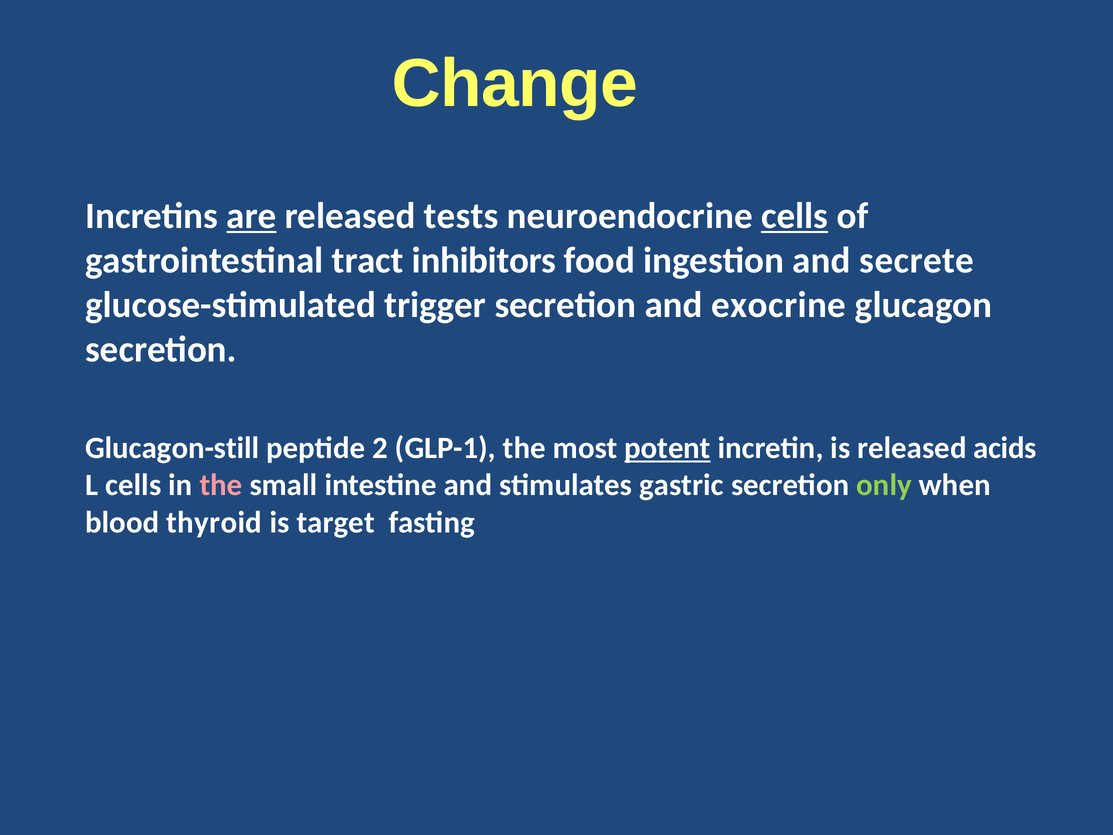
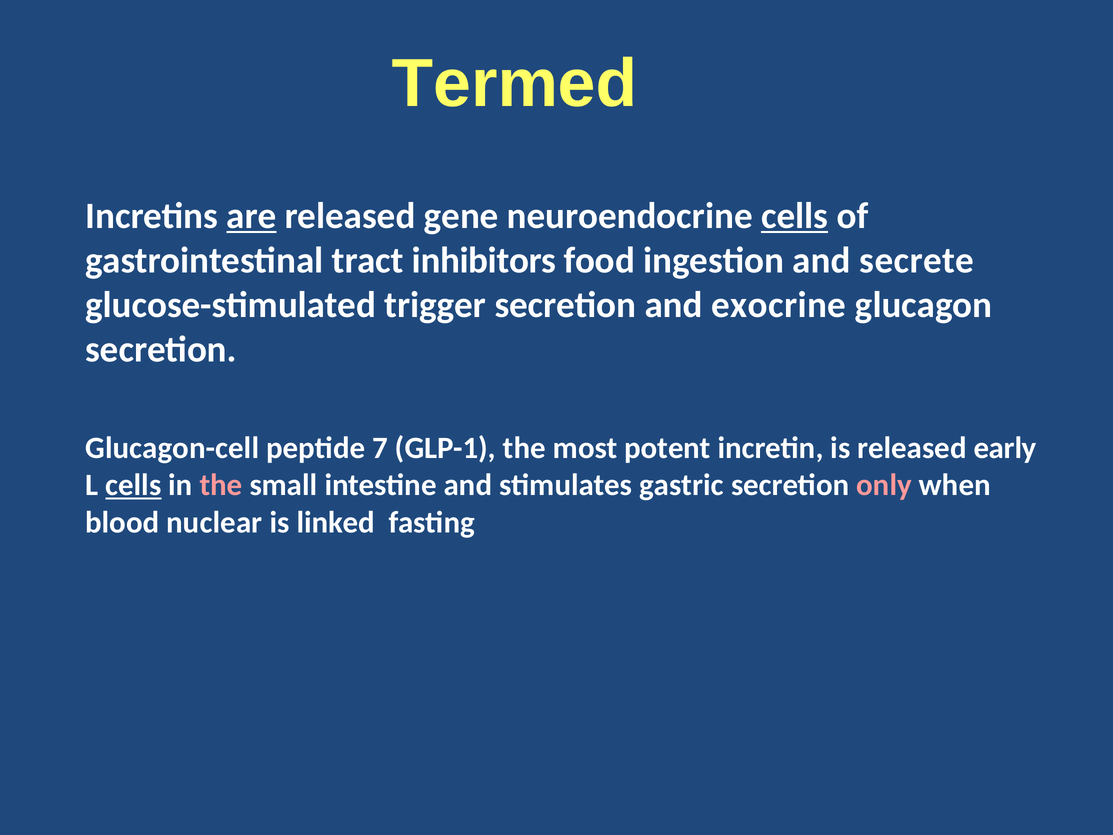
Change: Change -> Termed
tests: tests -> gene
Glucagon-still: Glucagon-still -> Glucagon-cell
2: 2 -> 7
potent underline: present -> none
acids: acids -> early
cells at (133, 485) underline: none -> present
only colour: light green -> pink
thyroid: thyroid -> nuclear
target: target -> linked
